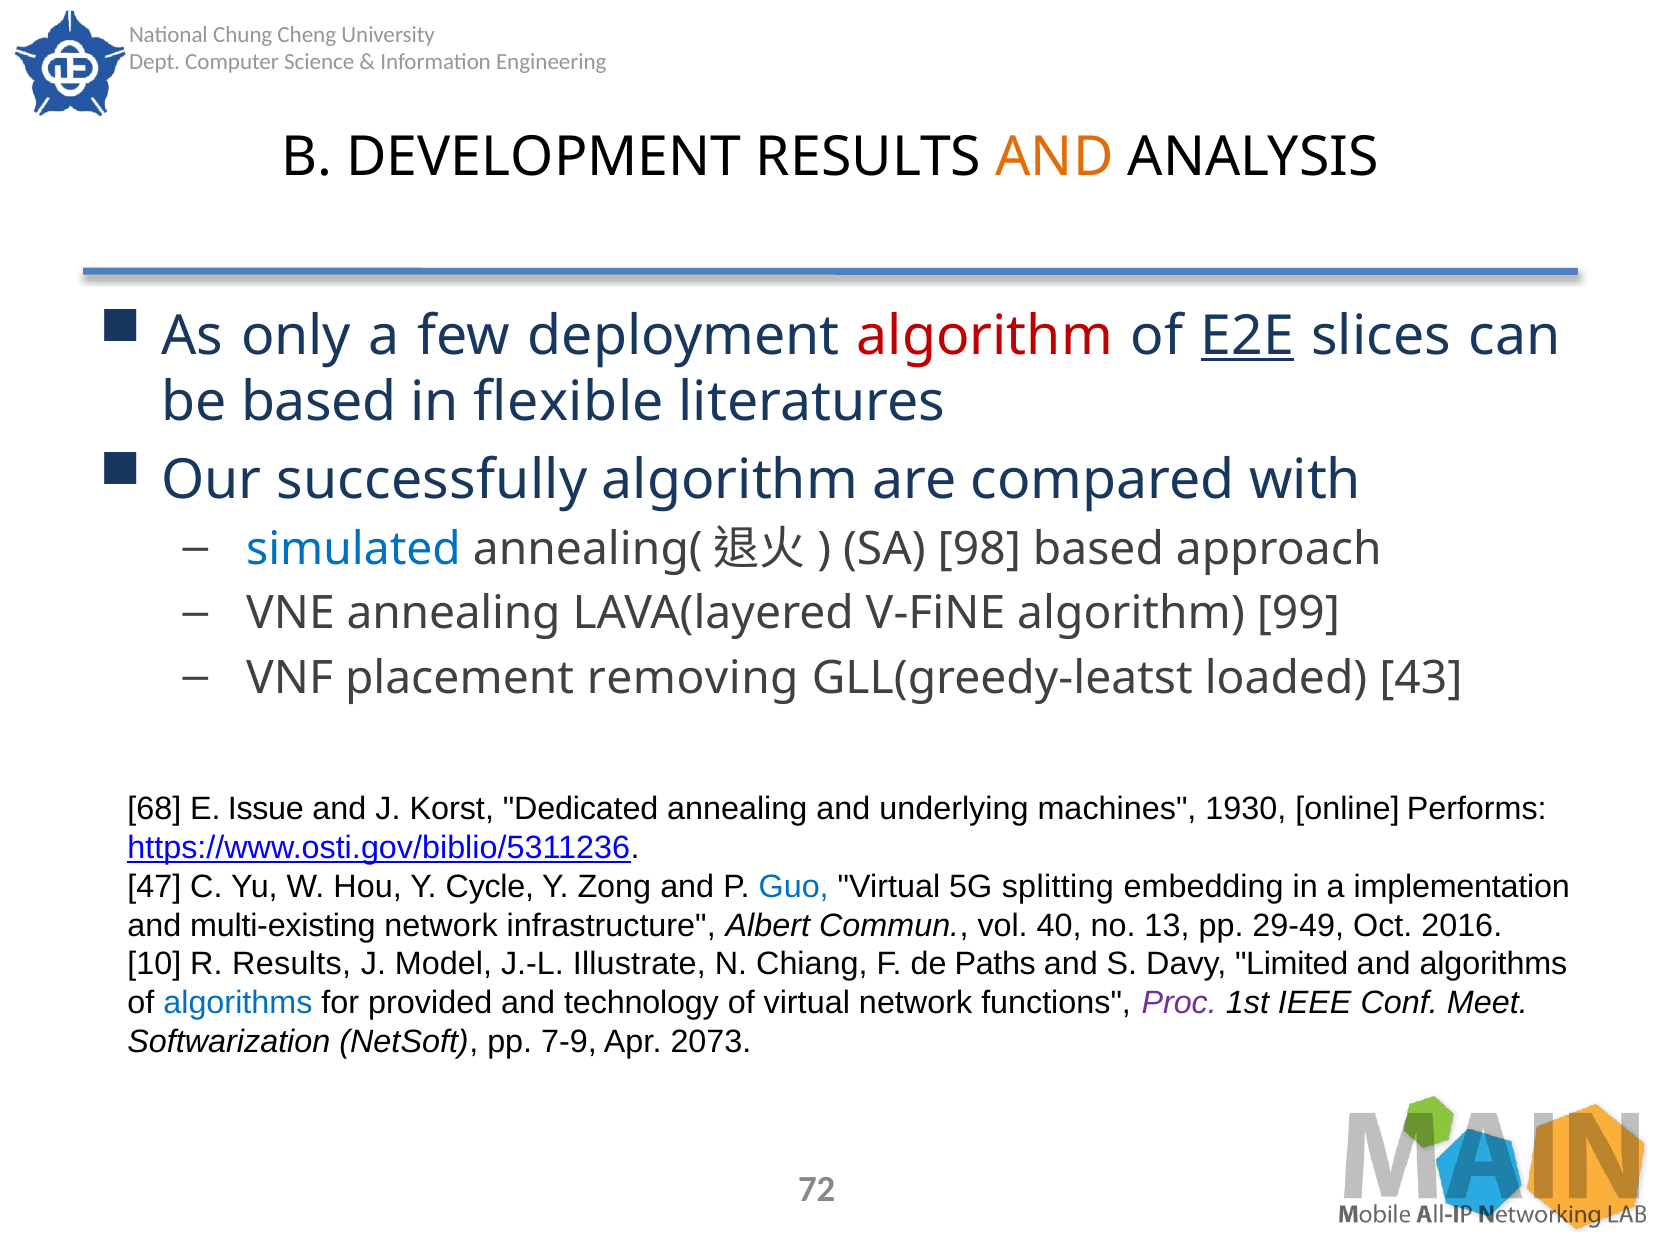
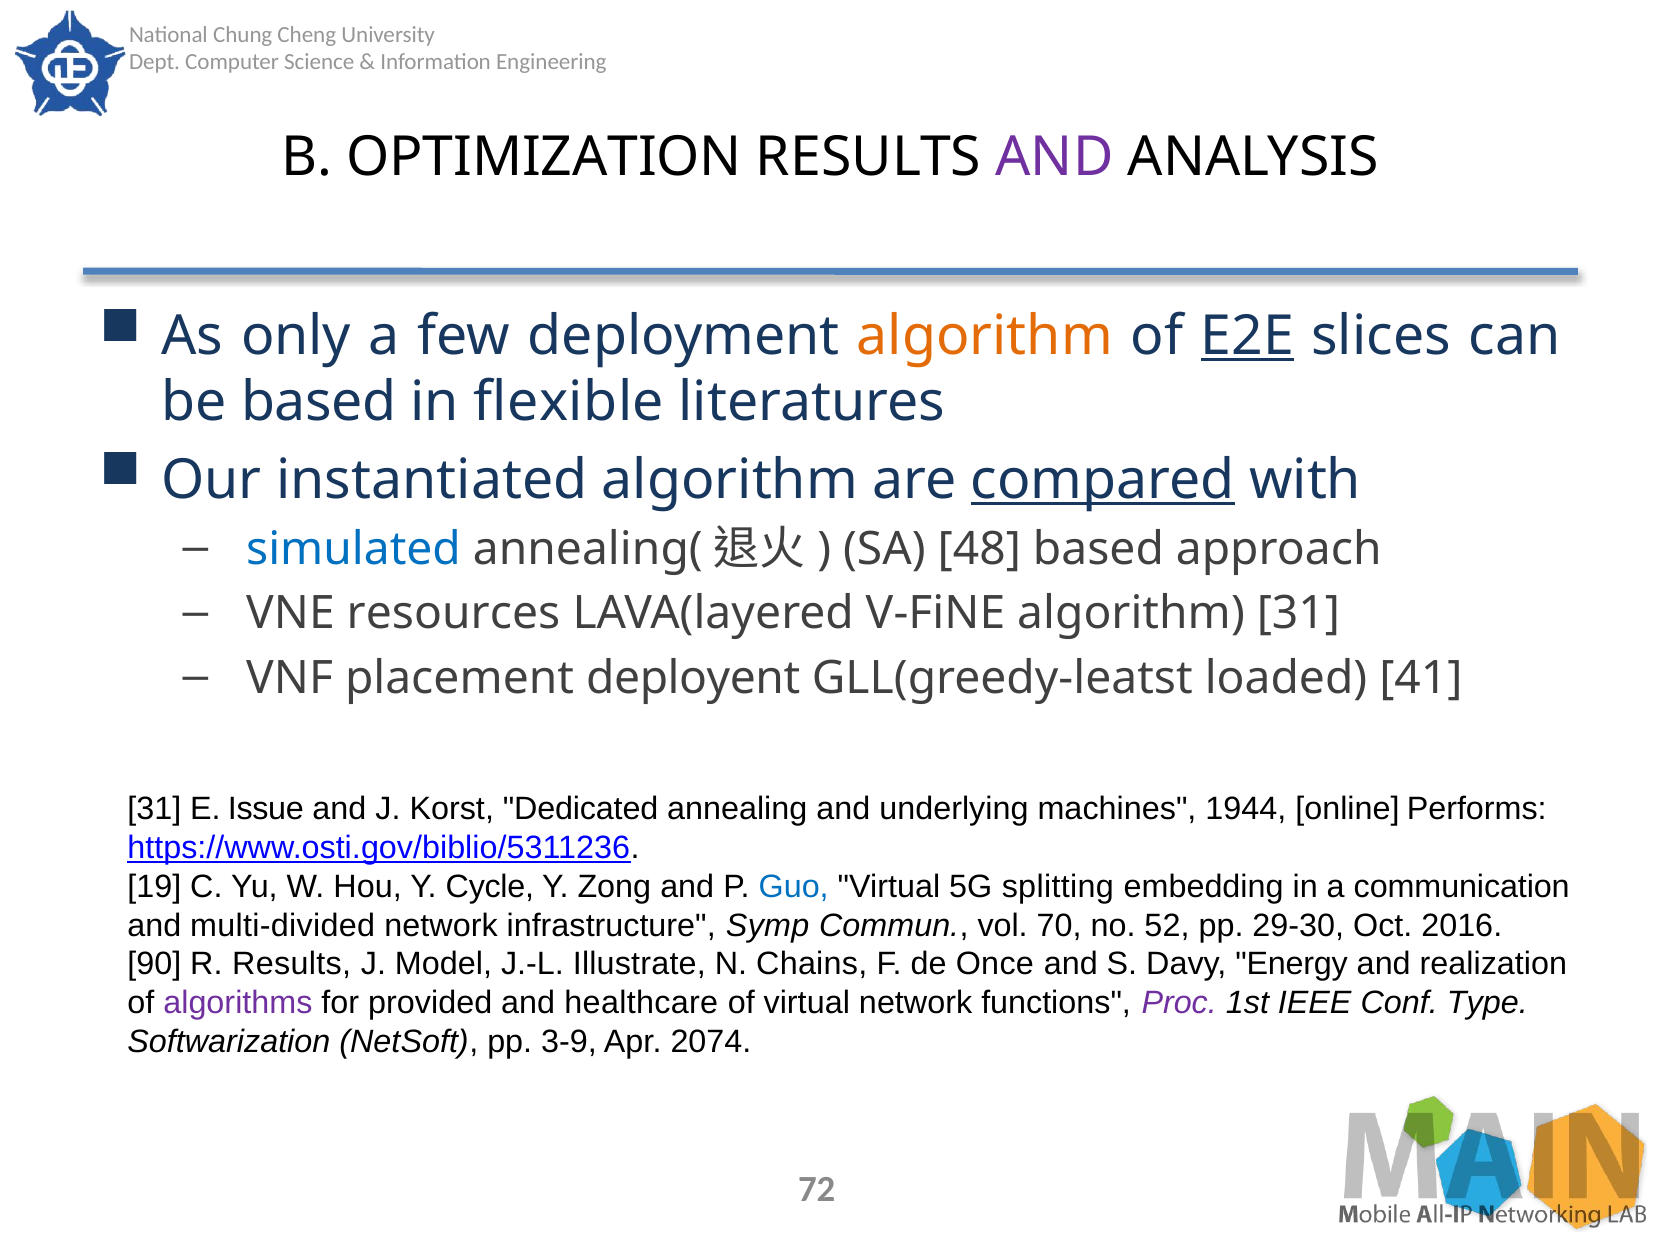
DEVELOPMENT: DEVELOPMENT -> OPTIMIZATION
AND at (1055, 158) colour: orange -> purple
algorithm at (985, 336) colour: red -> orange
successfully: successfully -> instantiated
compared underline: none -> present
98: 98 -> 48
VNE annealing: annealing -> resources
algorithm 99: 99 -> 31
removing: removing -> deployent
43: 43 -> 41
68 at (154, 810): 68 -> 31
1930: 1930 -> 1944
47: 47 -> 19
implementation: implementation -> communication
multi-existing: multi-existing -> multi-divided
Albert: Albert -> Symp
40: 40 -> 70
13: 13 -> 52
29-49: 29-49 -> 29-30
10: 10 -> 90
Chiang: Chiang -> Chains
Paths: Paths -> Once
Limited: Limited -> Energy
and algorithms: algorithms -> realization
algorithms at (238, 1004) colour: blue -> purple
technology: technology -> healthcare
Meet: Meet -> Type
7-9: 7-9 -> 3-9
2073: 2073 -> 2074
